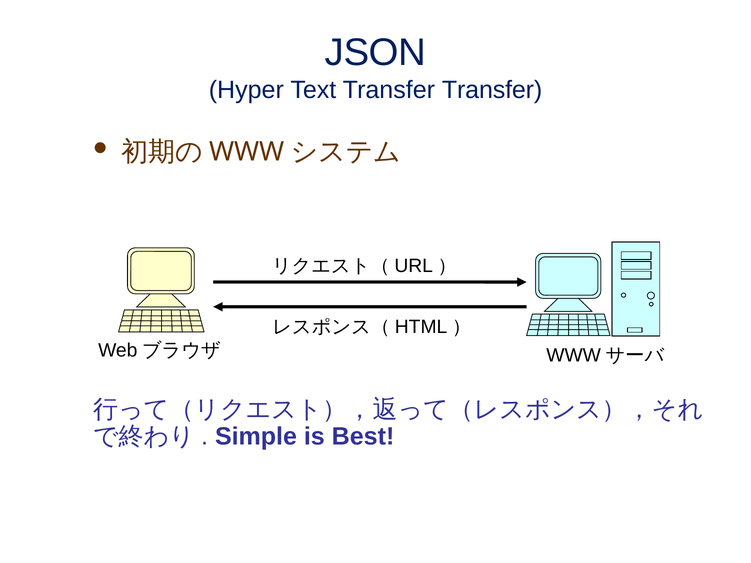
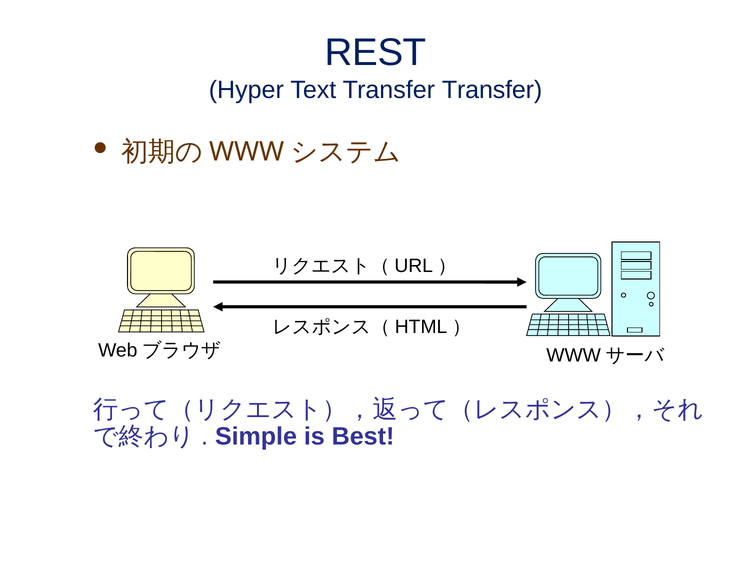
JSON: JSON -> REST
